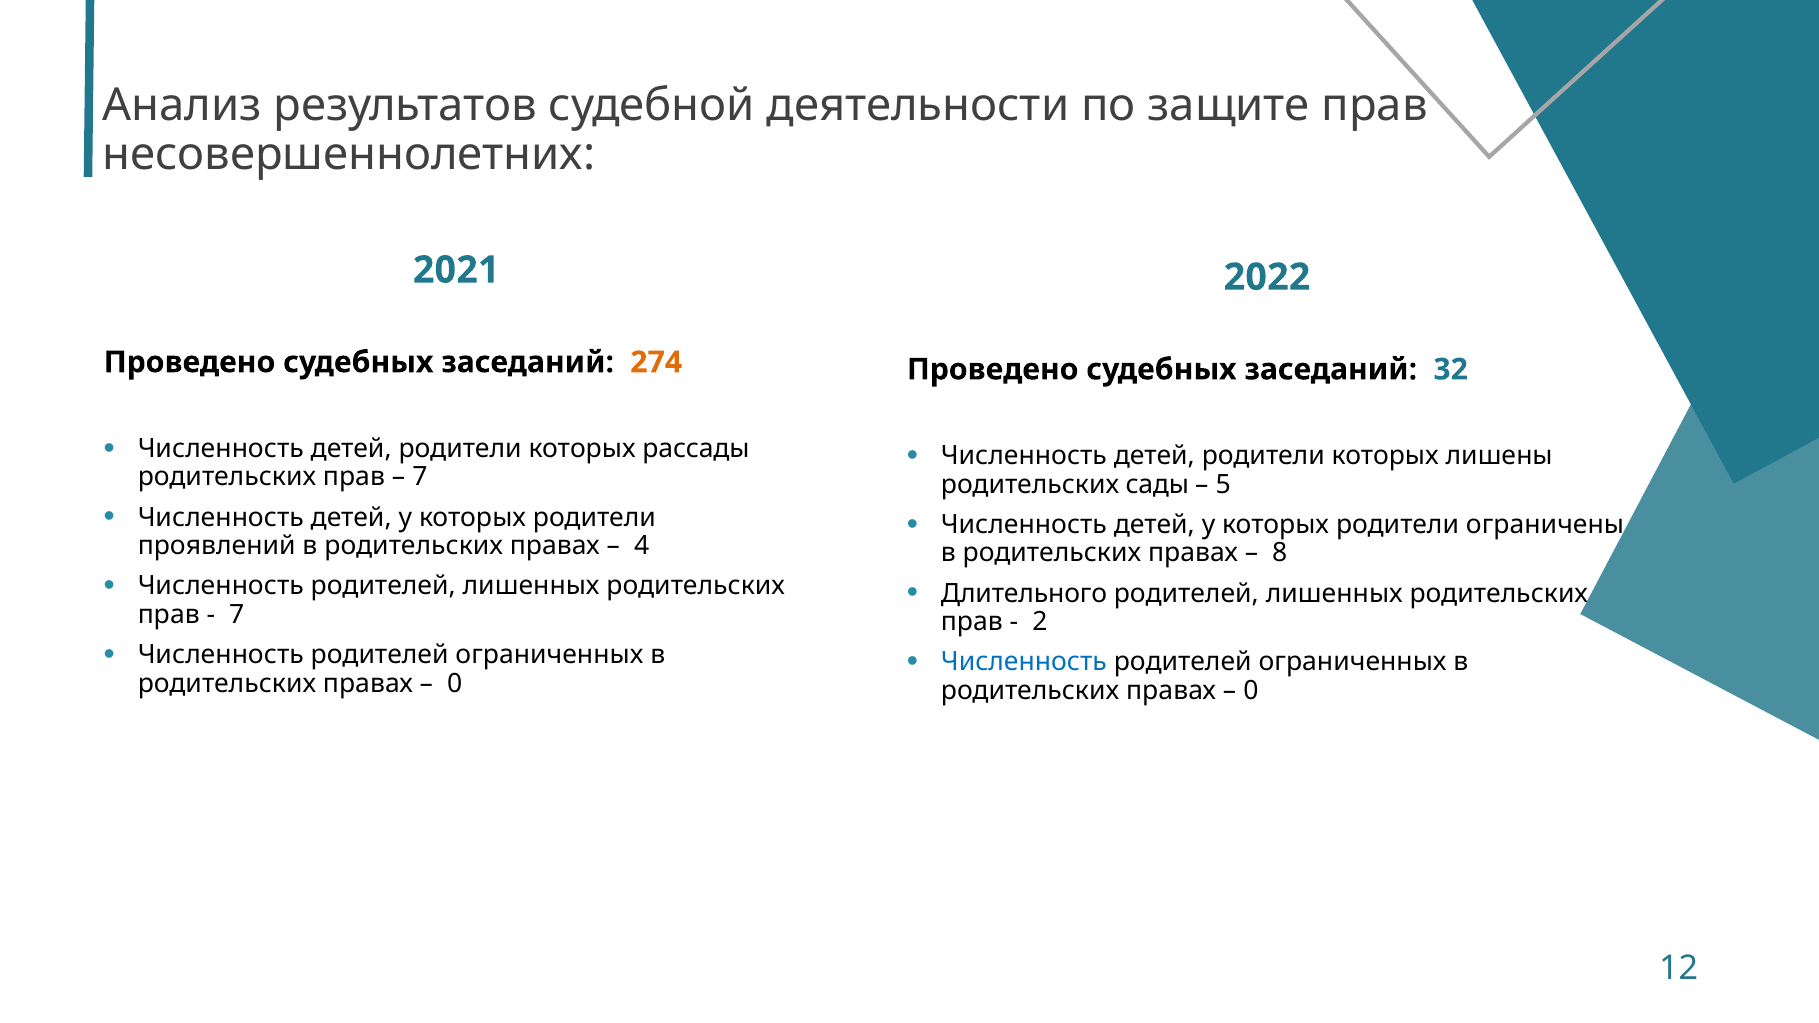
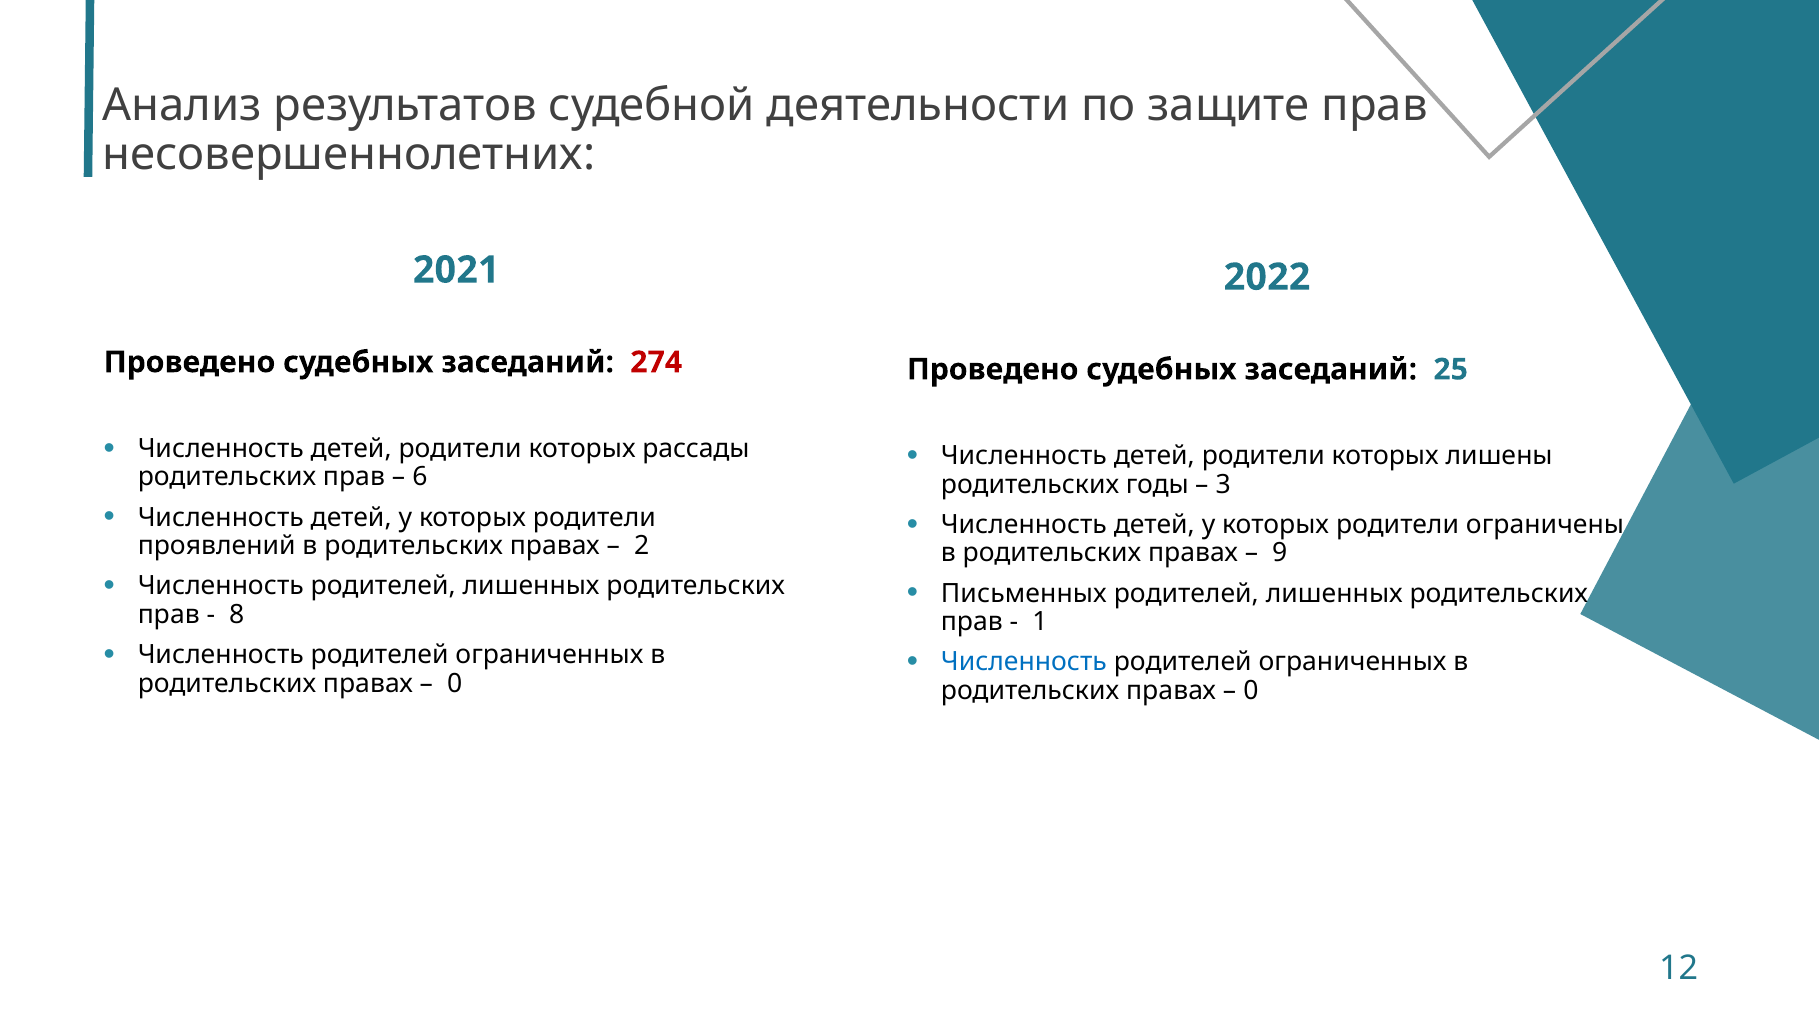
274 colour: orange -> red
32: 32 -> 25
7 at (420, 477): 7 -> 6
сады: сады -> годы
5: 5 -> 3
4: 4 -> 2
8: 8 -> 9
Длительного: Длительного -> Письменных
7 at (237, 615): 7 -> 8
2: 2 -> 1
